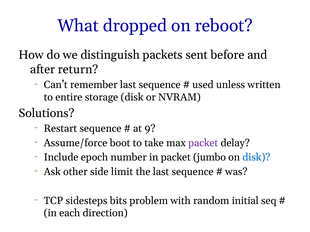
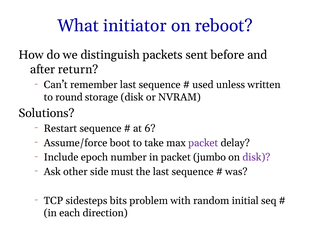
dropped: dropped -> initiator
entire: entire -> round
9: 9 -> 6
disk at (256, 158) colour: blue -> purple
limit: limit -> must
